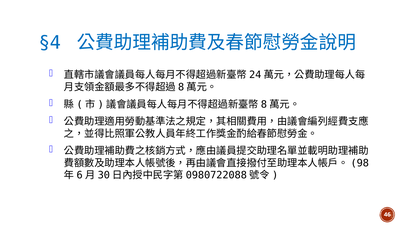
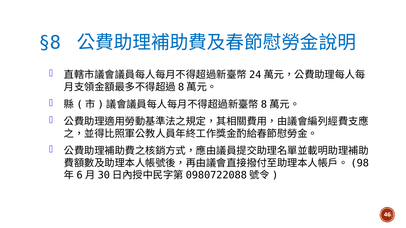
§4: §4 -> §8
